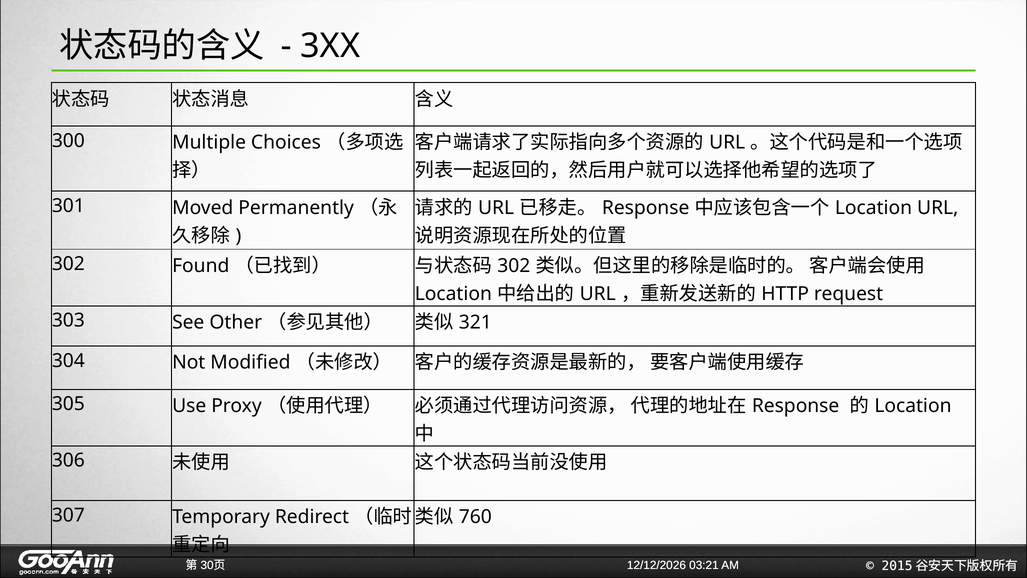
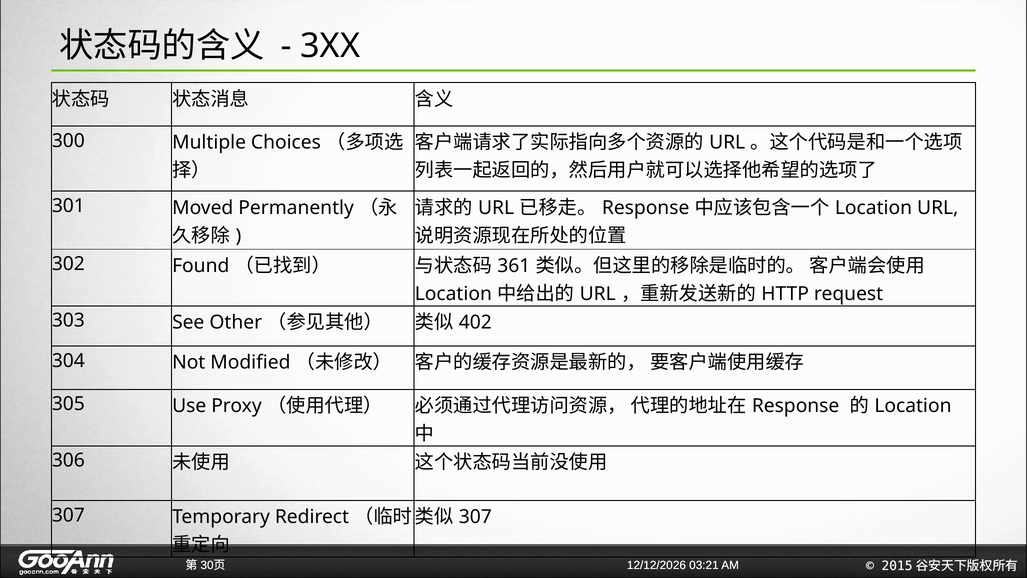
302 at (514, 266): 302 -> 361
321: 321 -> 402
760 at (475, 517): 760 -> 307
